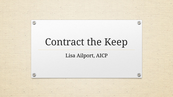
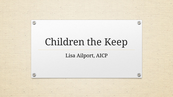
Contract: Contract -> Children
